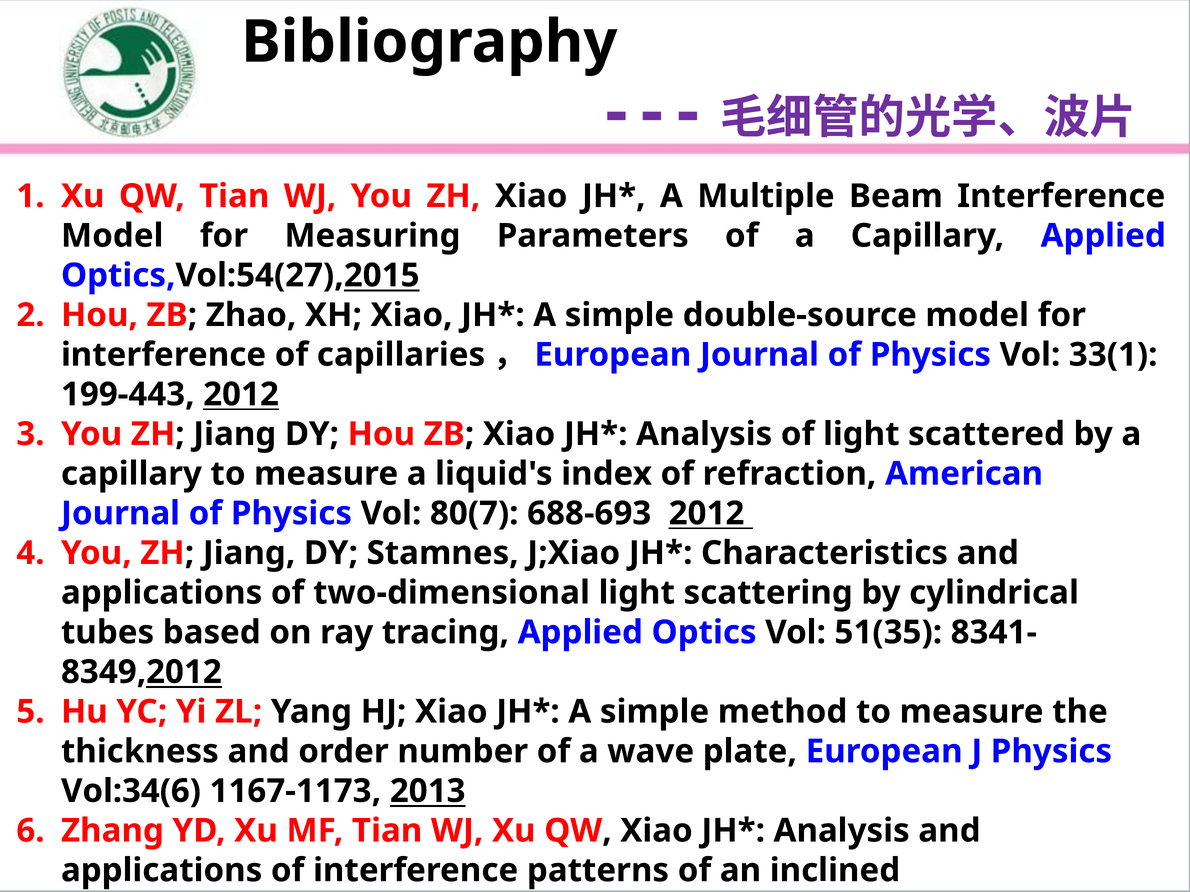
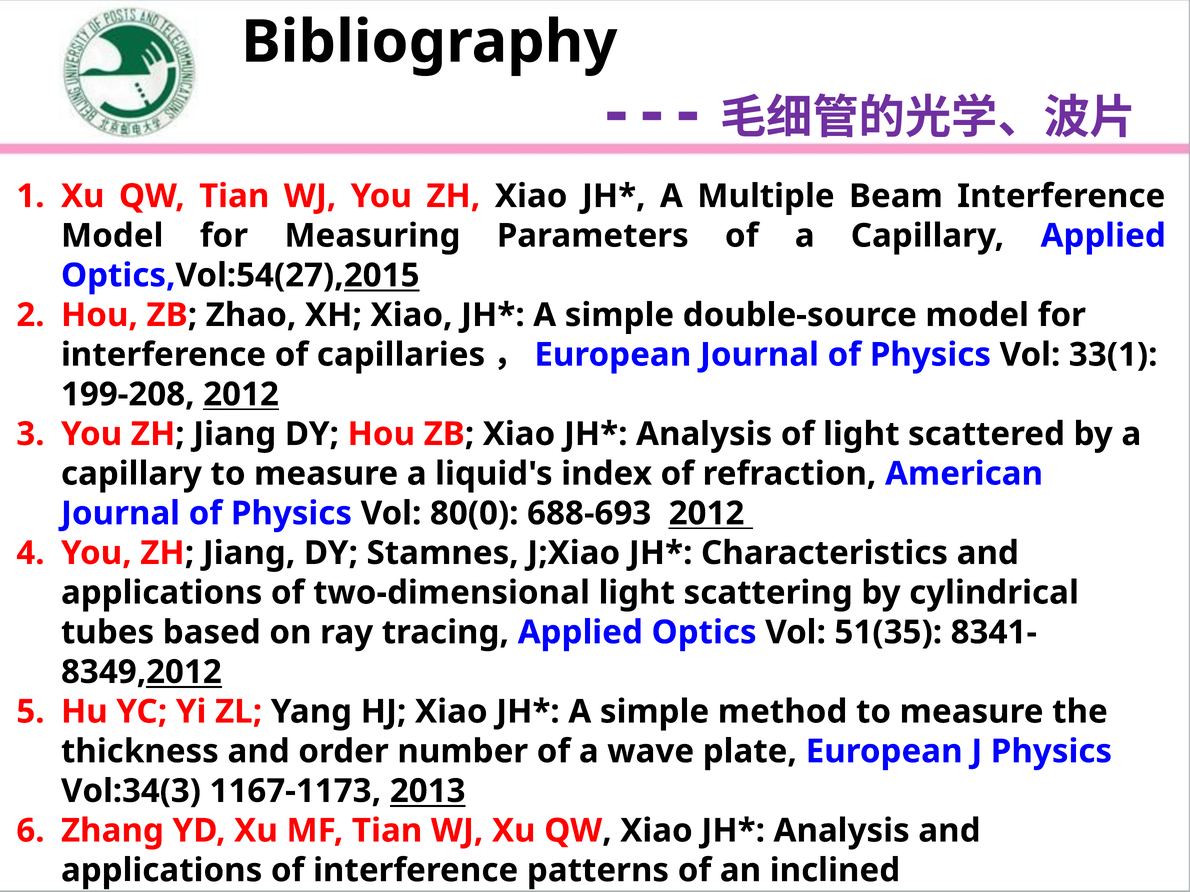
199-443: 199-443 -> 199-208
80(7: 80(7 -> 80(0
Vol:34(6: Vol:34(6 -> Vol:34(3
